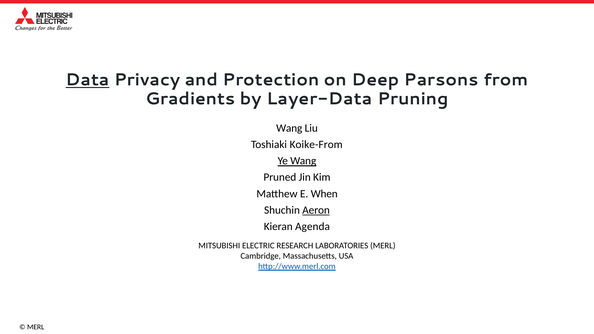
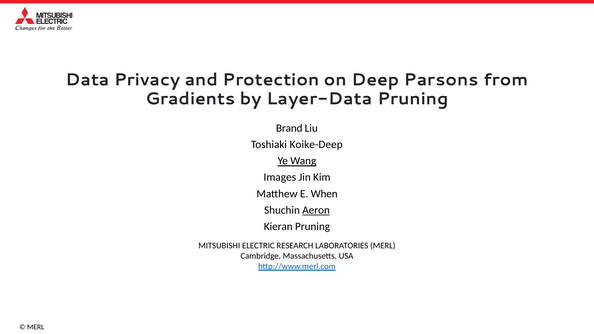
Data underline: present -> none
Wang at (289, 128): Wang -> Brand
Koike-From: Koike-From -> Koike-Deep
Pruned: Pruned -> Images
Kieran Agenda: Agenda -> Pruning
